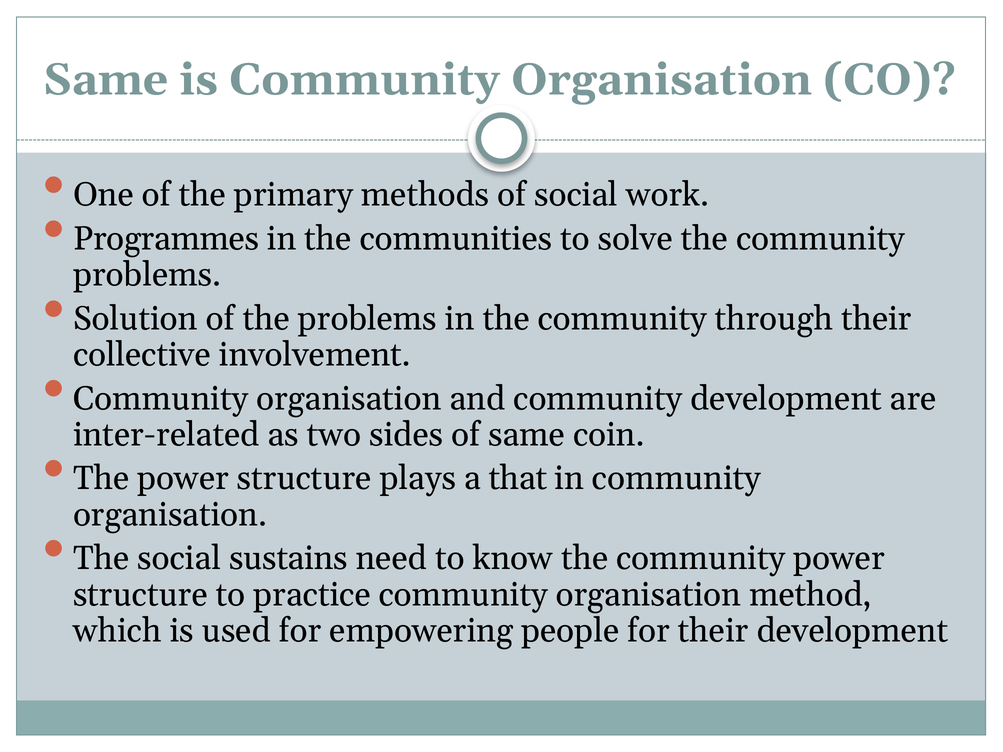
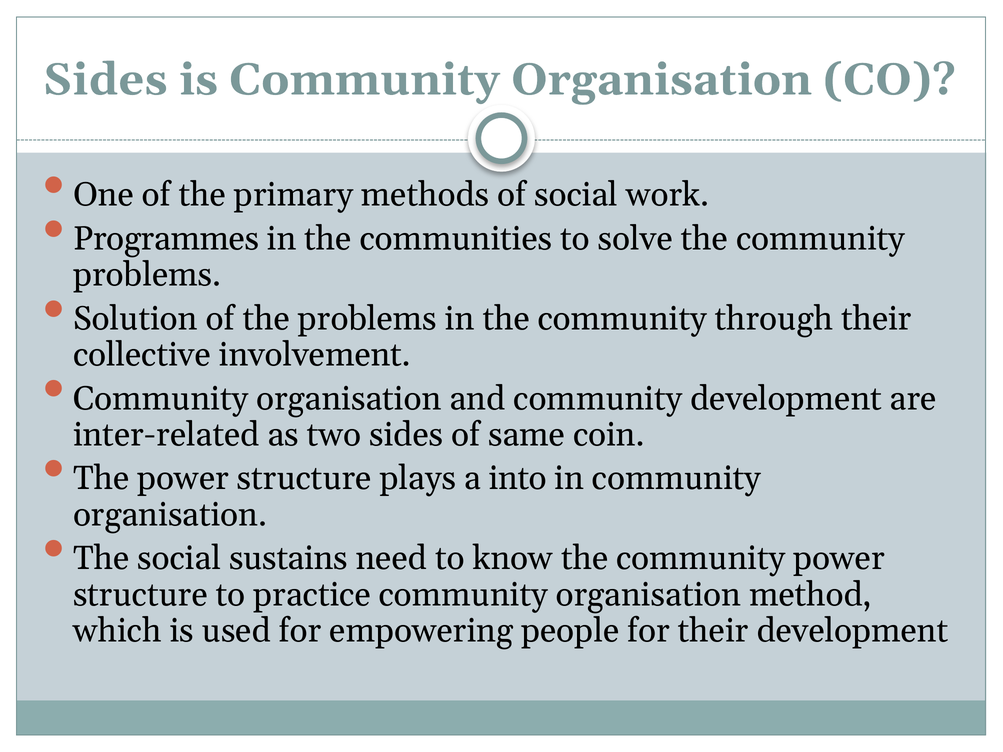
Same at (106, 80): Same -> Sides
that: that -> into
